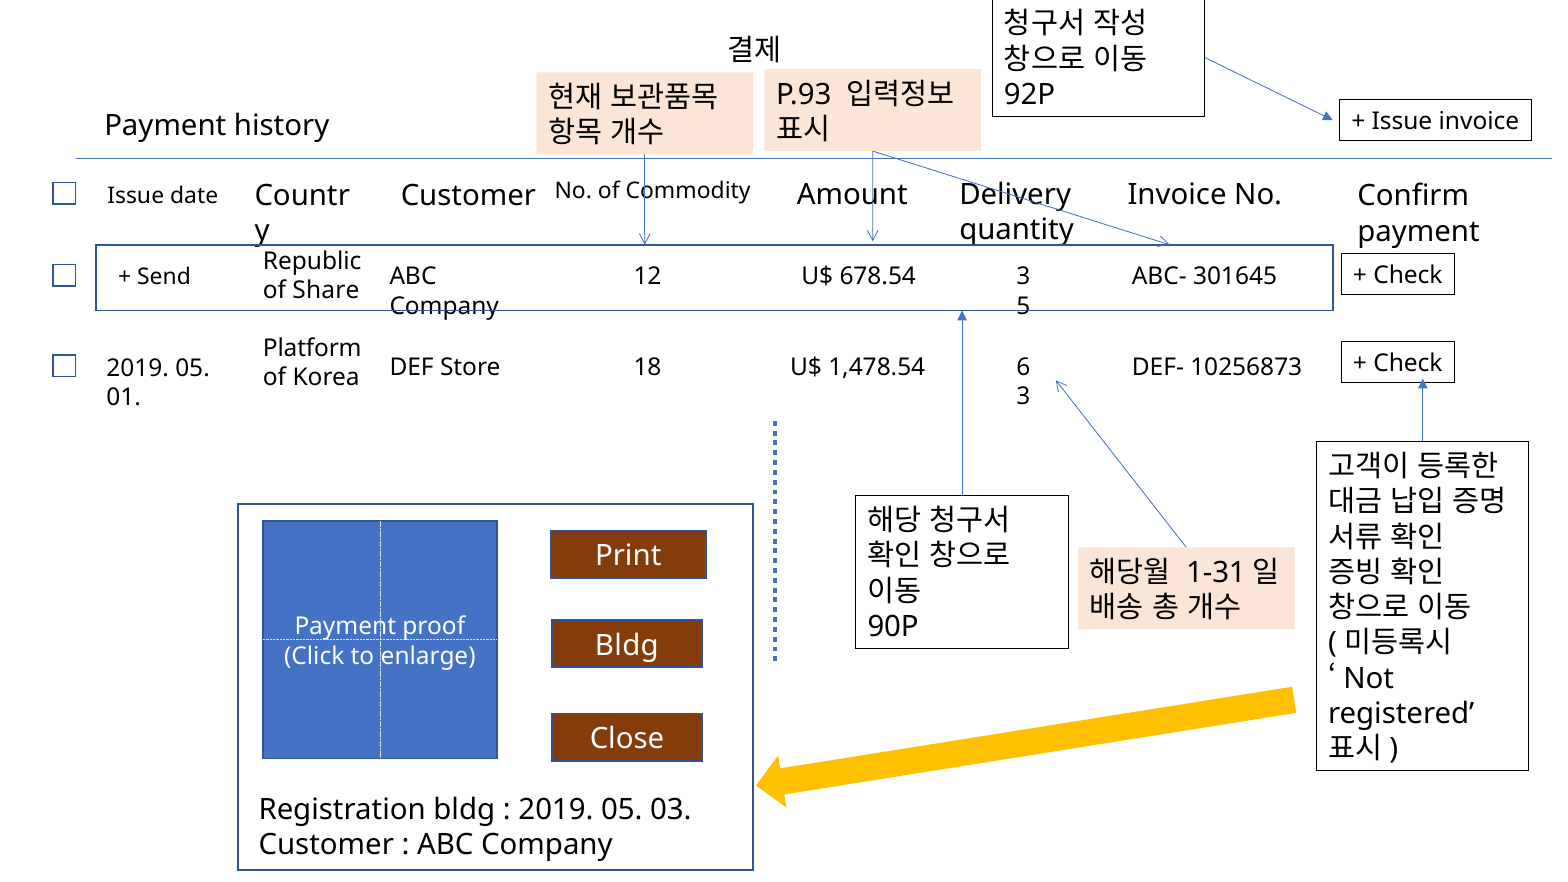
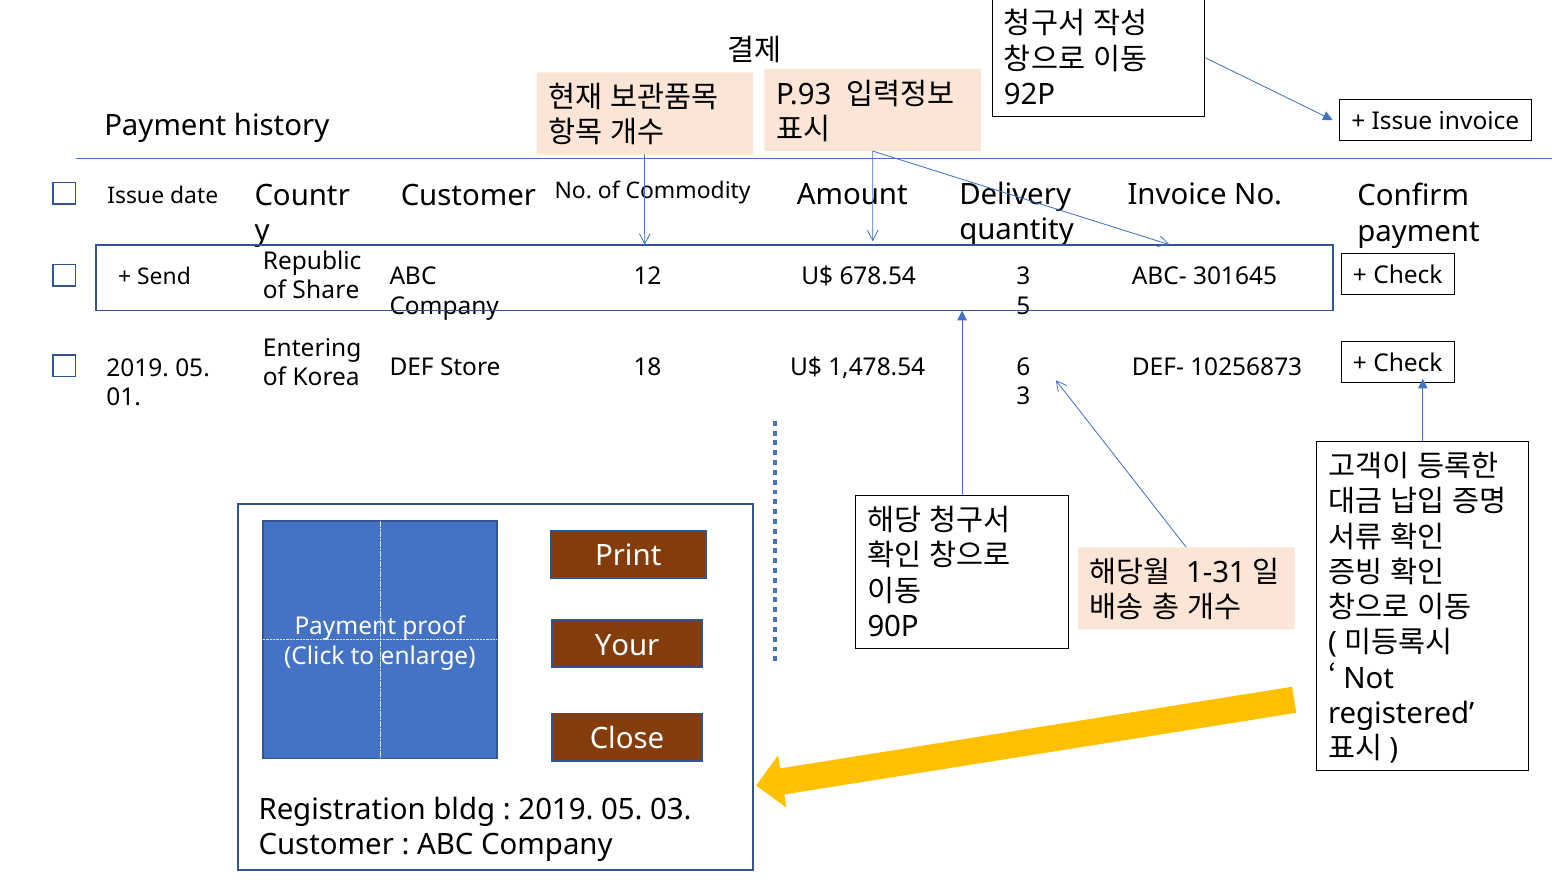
Platform: Platform -> Entering
Bldg at (627, 646): Bldg -> Your
